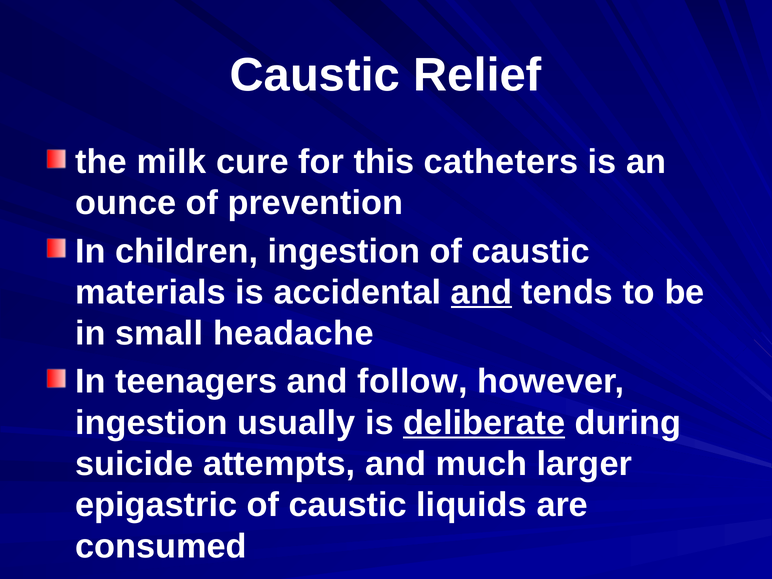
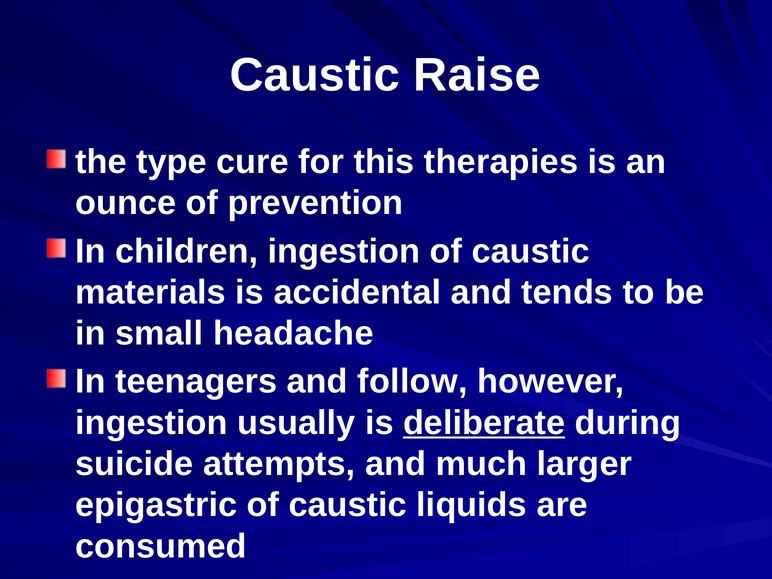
Relief: Relief -> Raise
milk: milk -> type
catheters: catheters -> therapies
and at (481, 292) underline: present -> none
